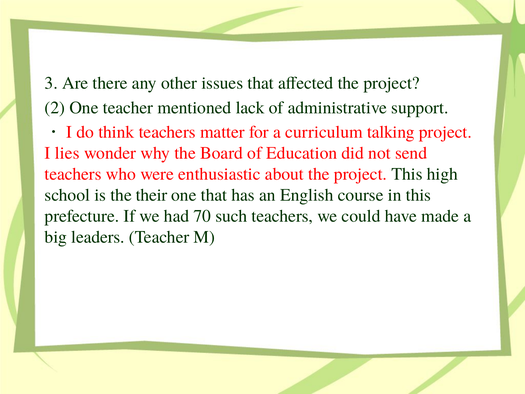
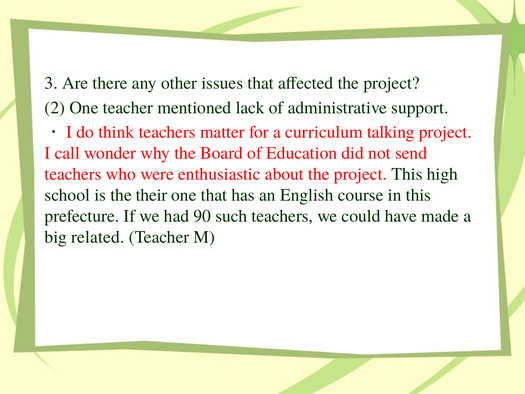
lies: lies -> call
70: 70 -> 90
leaders: leaders -> related
